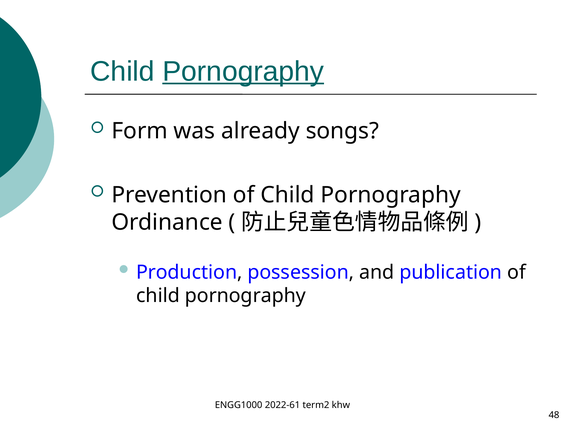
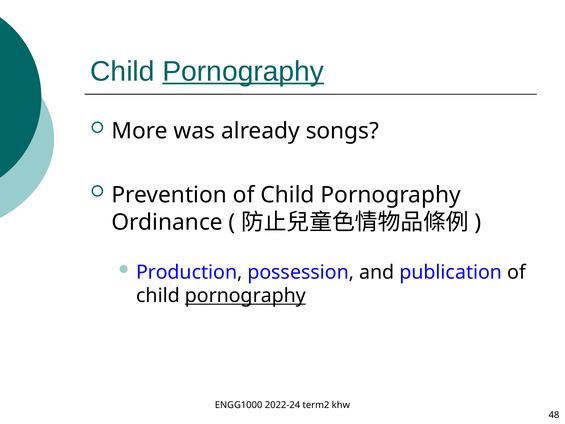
Form: Form -> More
pornography at (245, 296) underline: none -> present
2022-61: 2022-61 -> 2022-24
